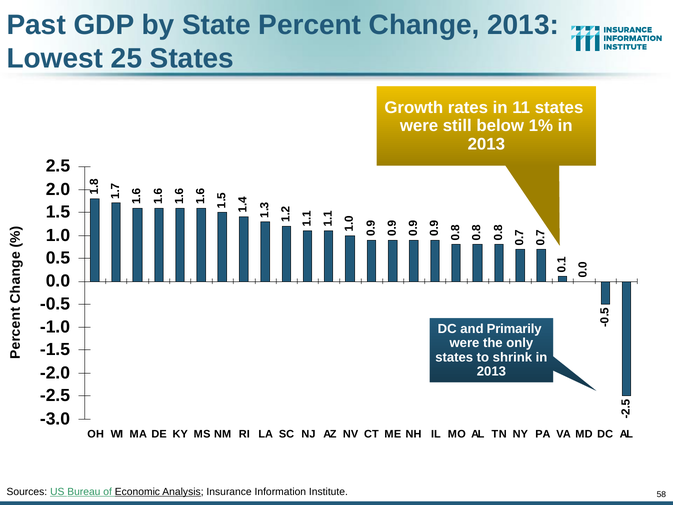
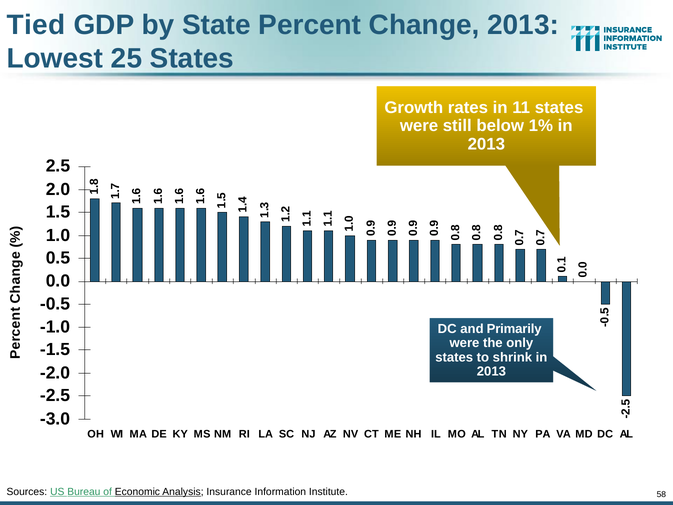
Past: Past -> Tied
